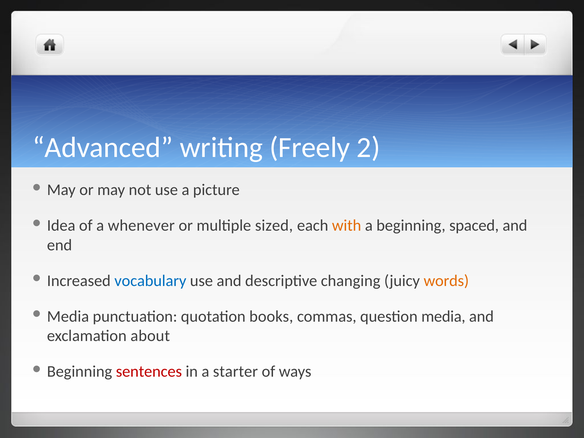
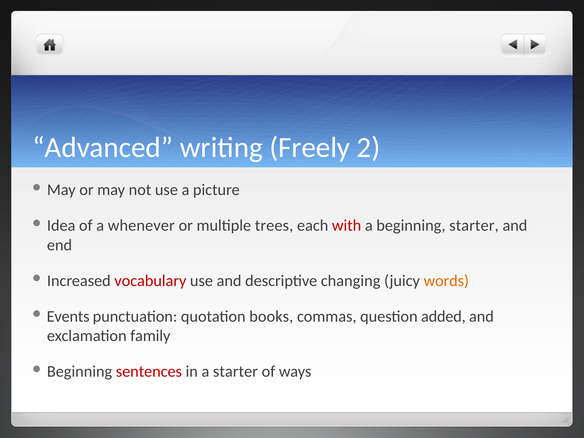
sized: sized -> trees
with colour: orange -> red
beginning spaced: spaced -> starter
vocabulary colour: blue -> red
Media at (68, 316): Media -> Events
question media: media -> added
about: about -> family
